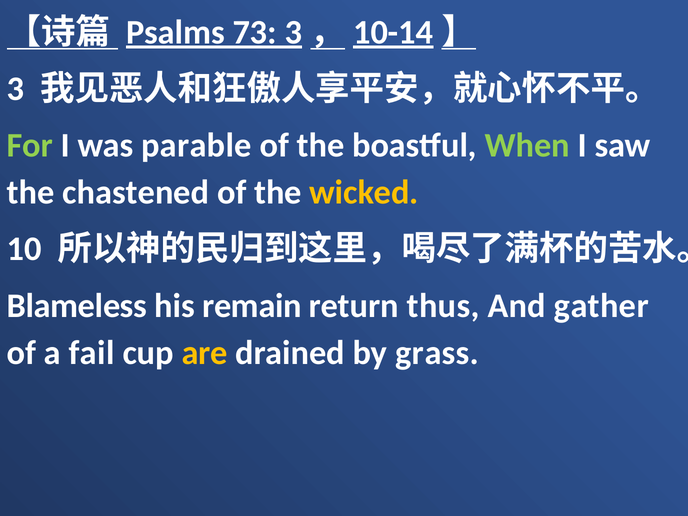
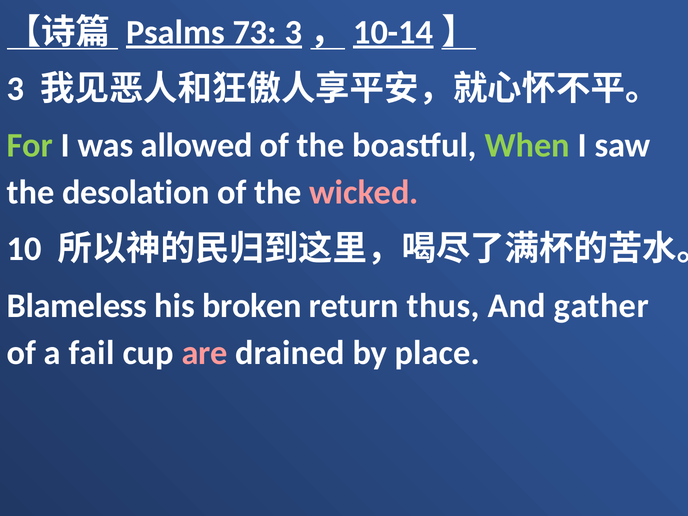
parable: parable -> allowed
chastened: chastened -> desolation
wicked colour: yellow -> pink
remain: remain -> broken
are colour: yellow -> pink
grass: grass -> place
